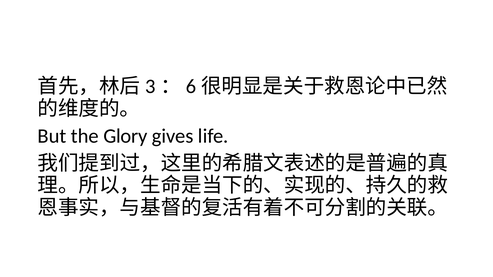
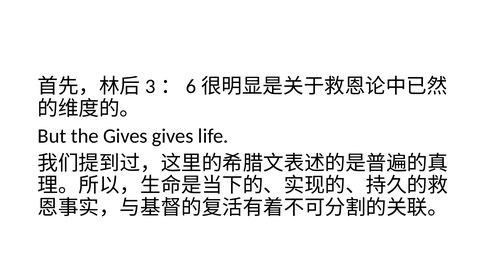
the Glory: Glory -> Gives
